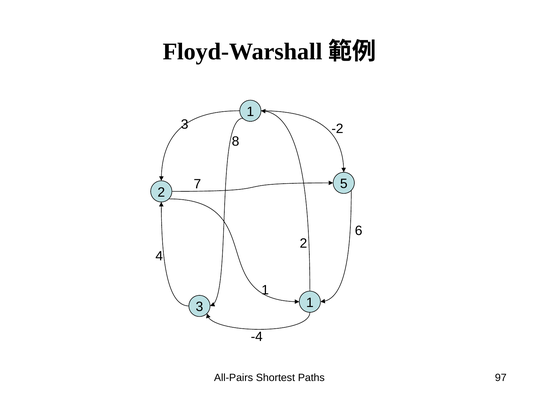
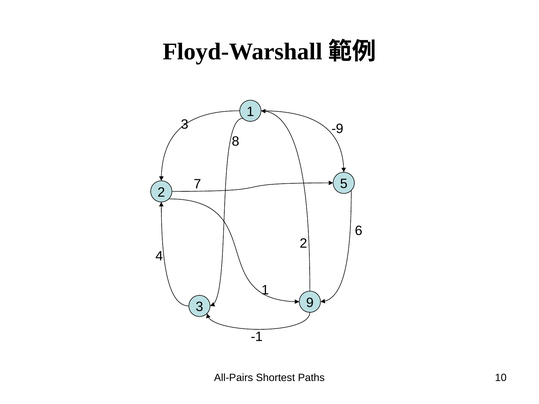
-2: -2 -> -9
3 1: 1 -> 9
-4: -4 -> -1
97: 97 -> 10
